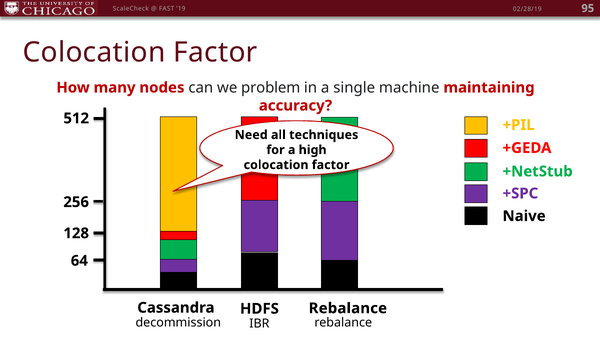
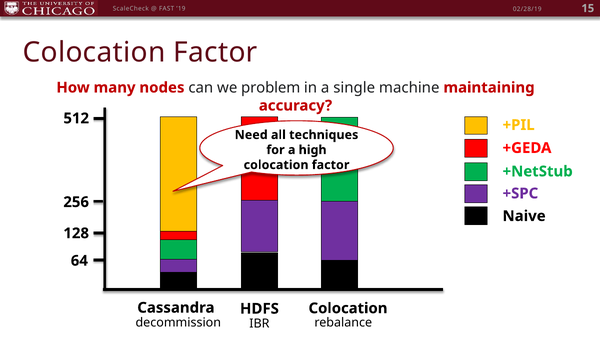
95: 95 -> 15
HDFS Rebalance: Rebalance -> Colocation
